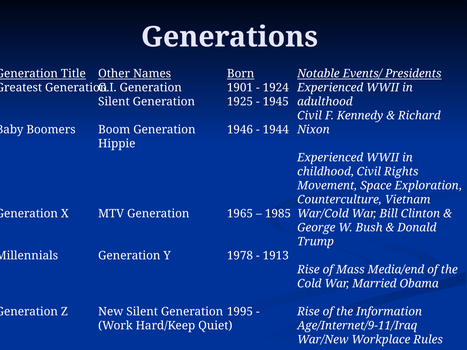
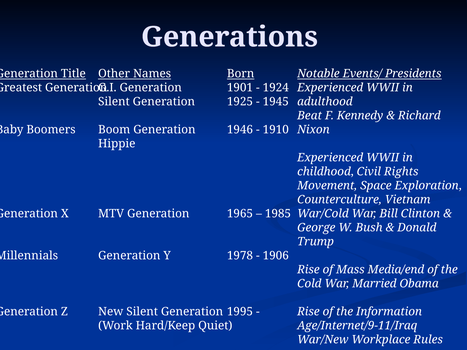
Civil at (310, 116): Civil -> Beat
1944: 1944 -> 1910
1913: 1913 -> 1906
